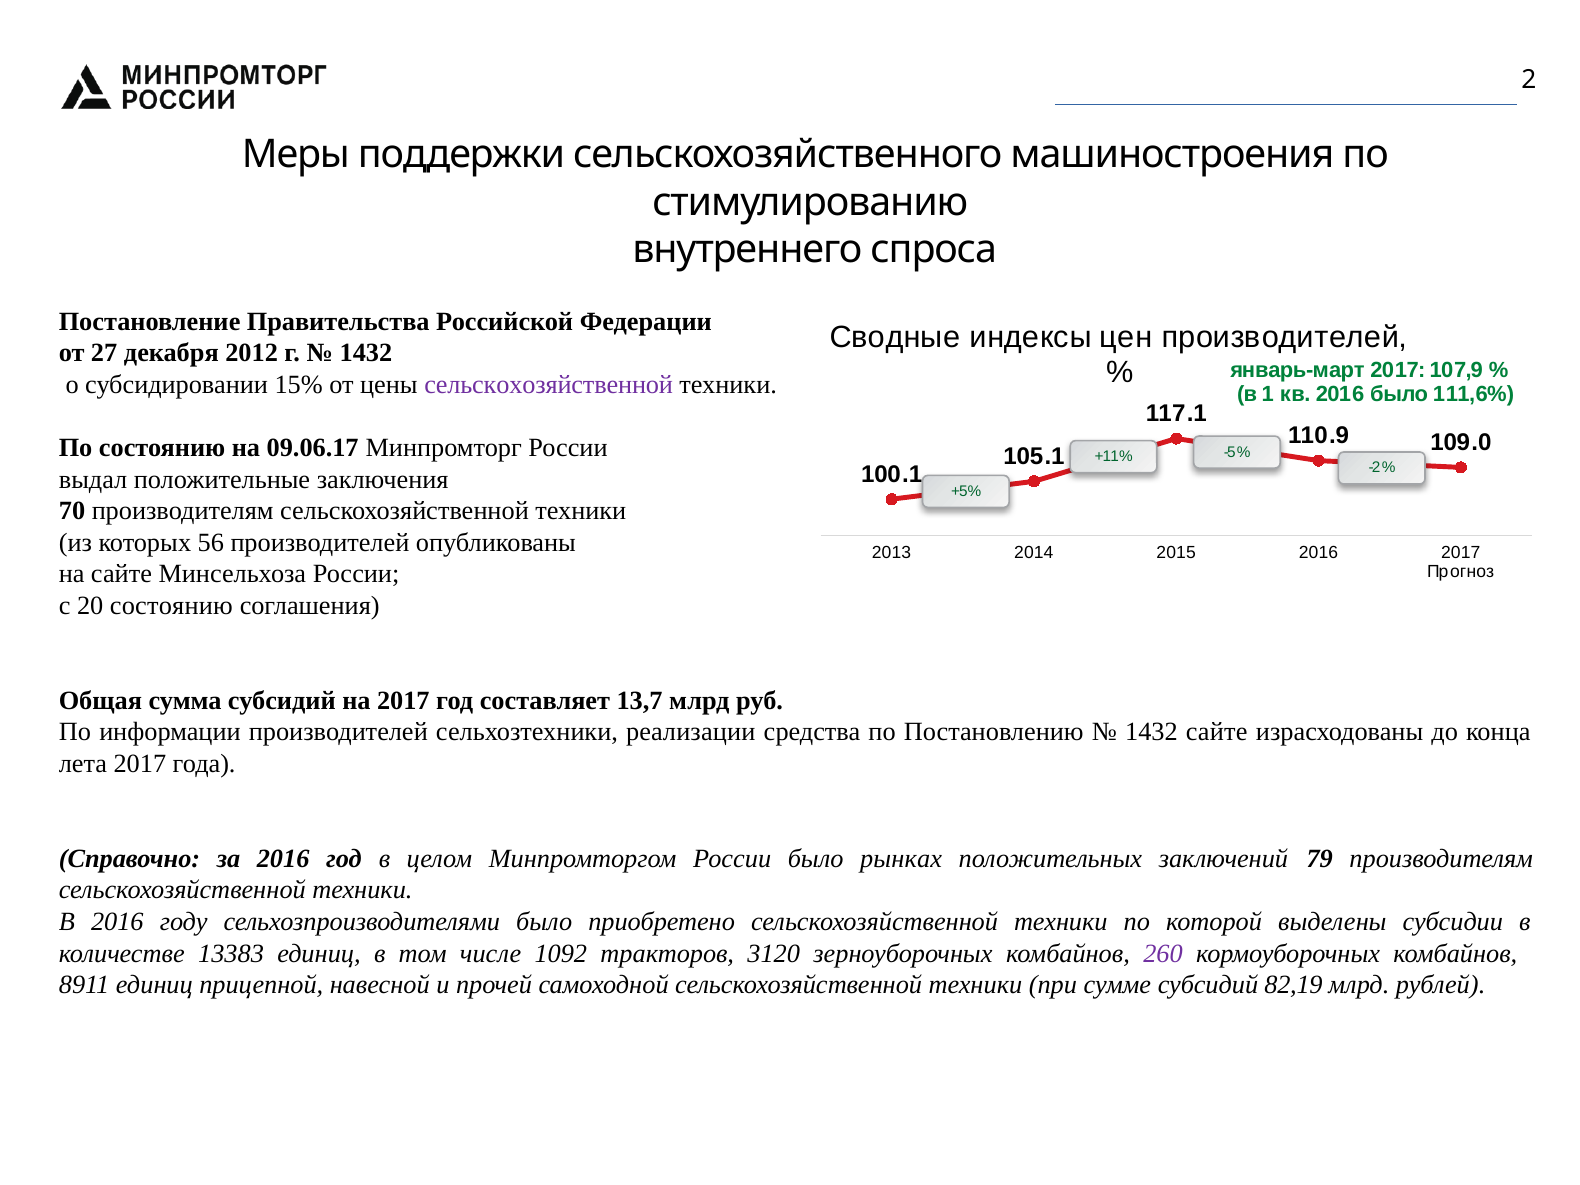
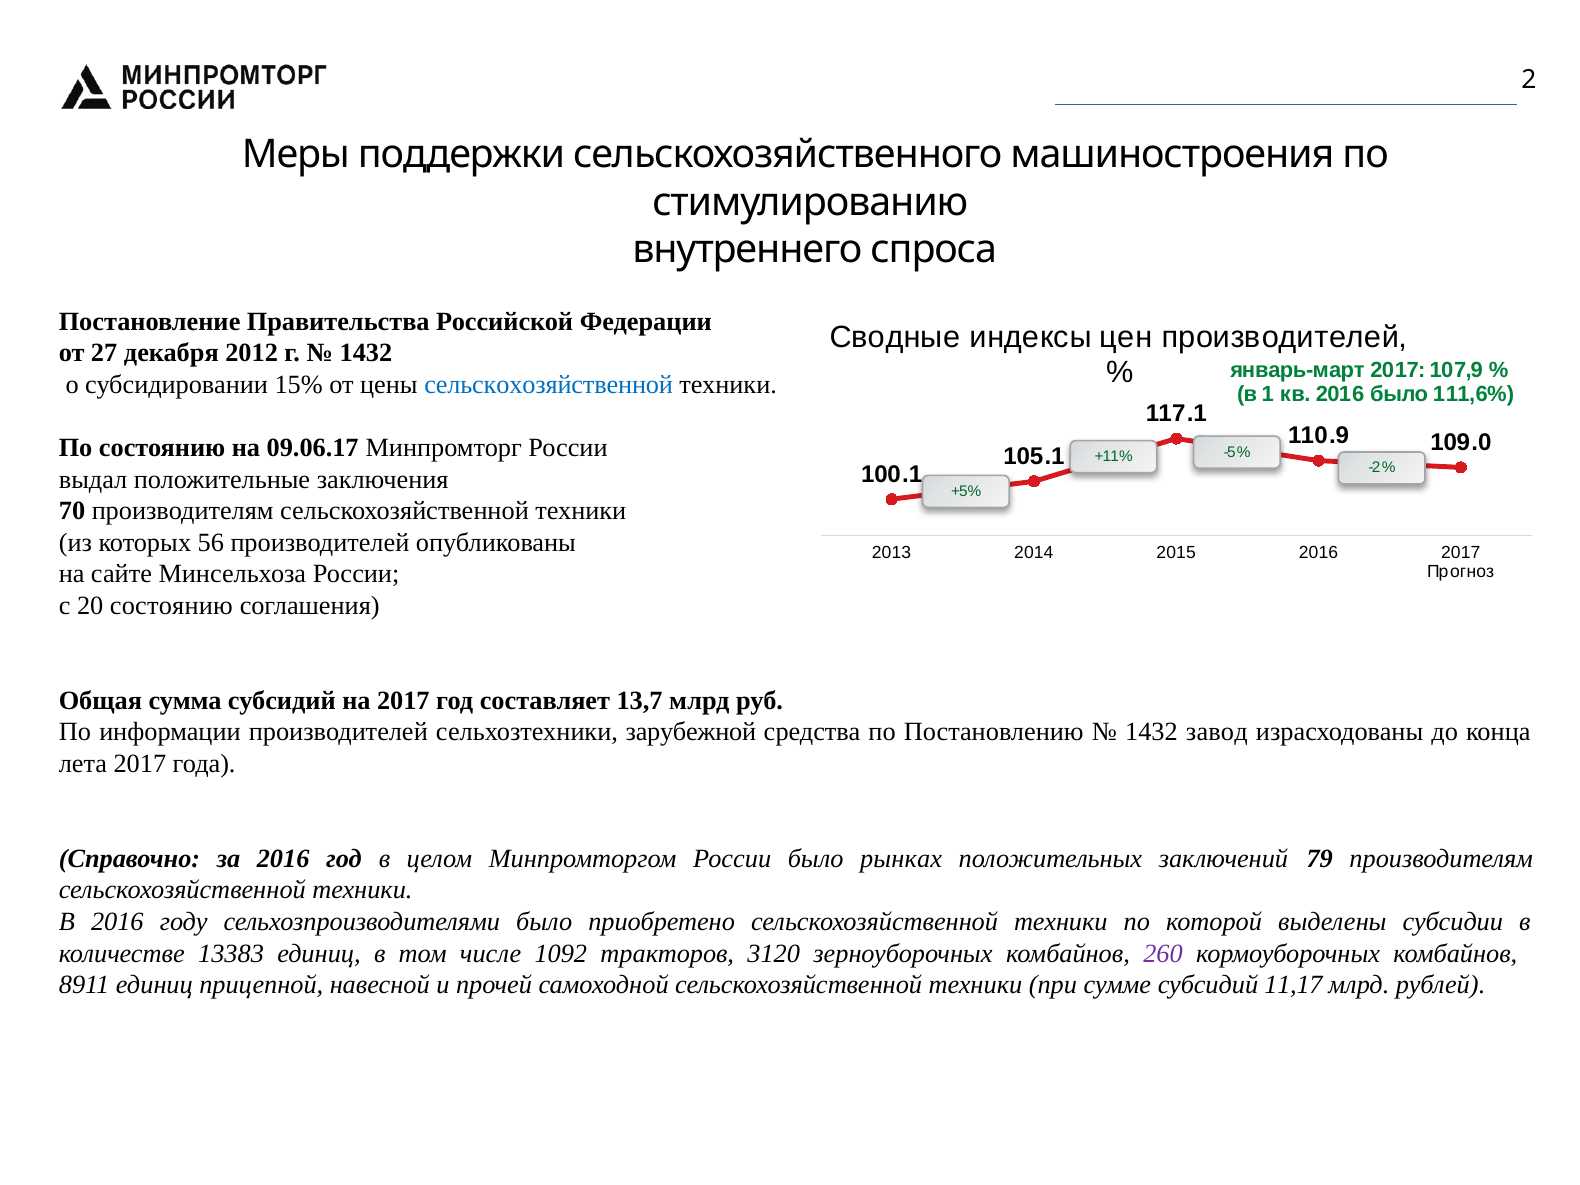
сельскохозяйственной at (549, 385) colour: purple -> blue
реализации: реализации -> зарубежной
1432 сайте: сайте -> завод
82,19: 82,19 -> 11,17
